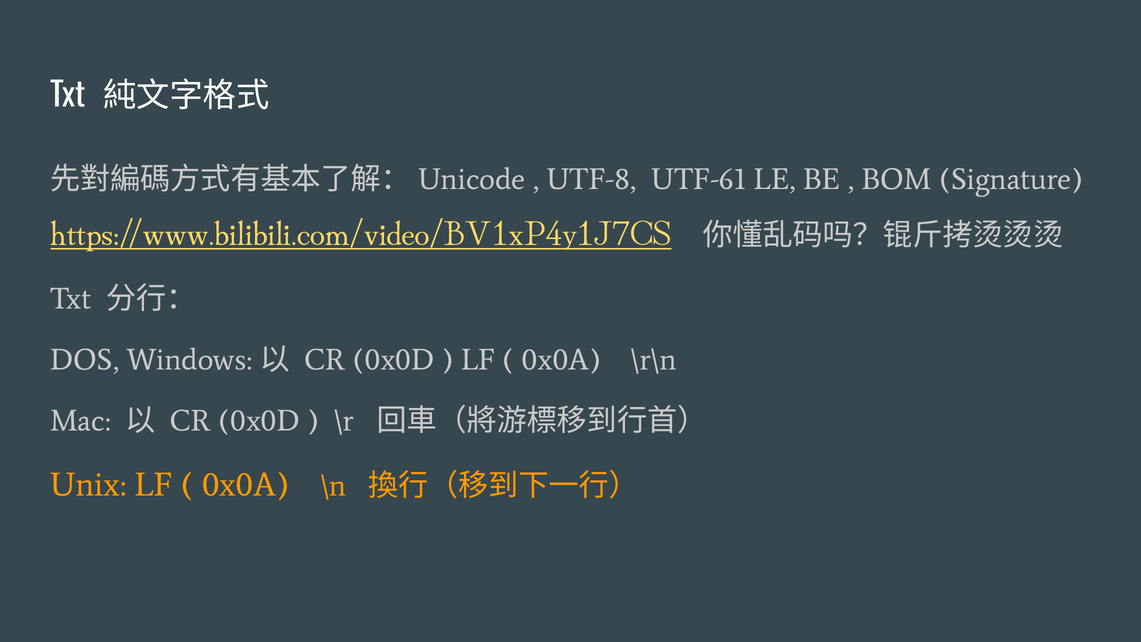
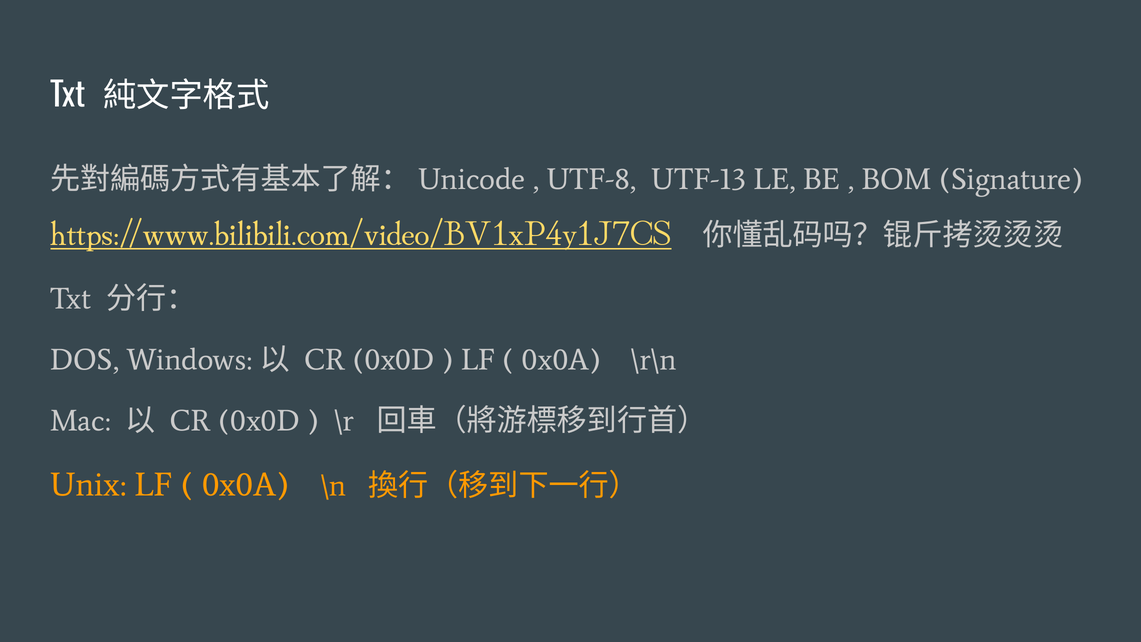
UTF-61: UTF-61 -> UTF-13
